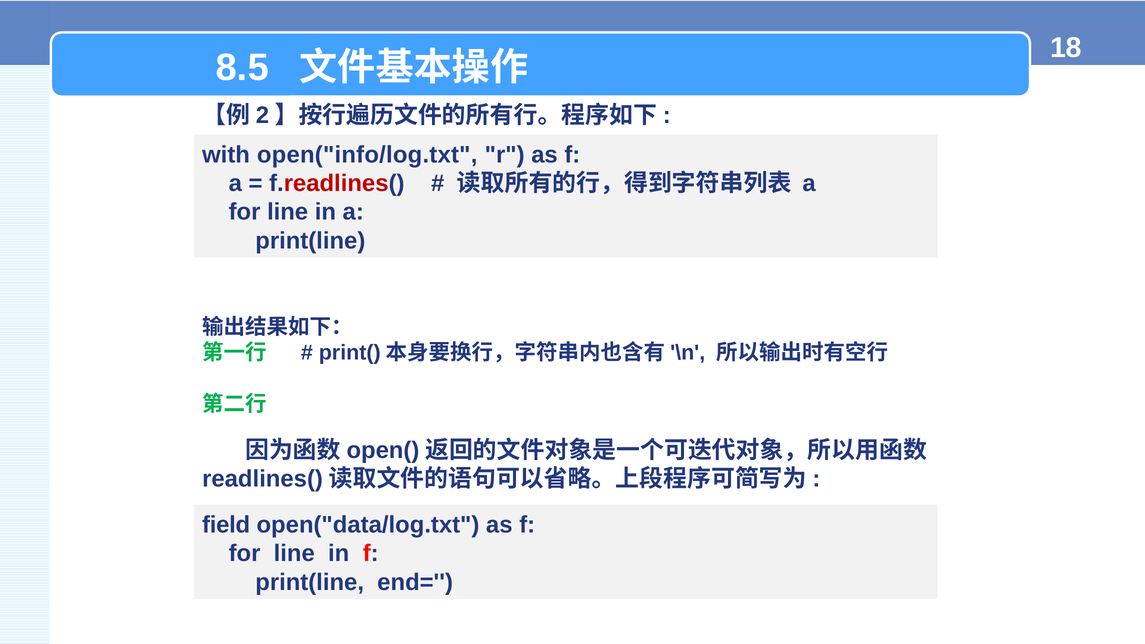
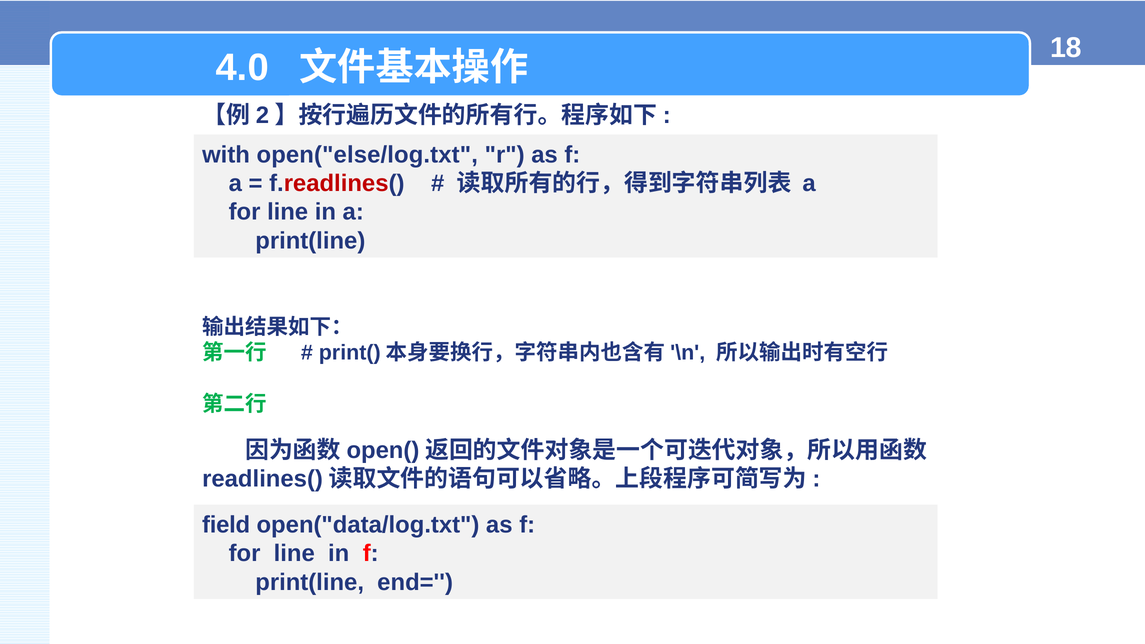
8.5: 8.5 -> 4.0
open("info/log.txt: open("info/log.txt -> open("else/log.txt
